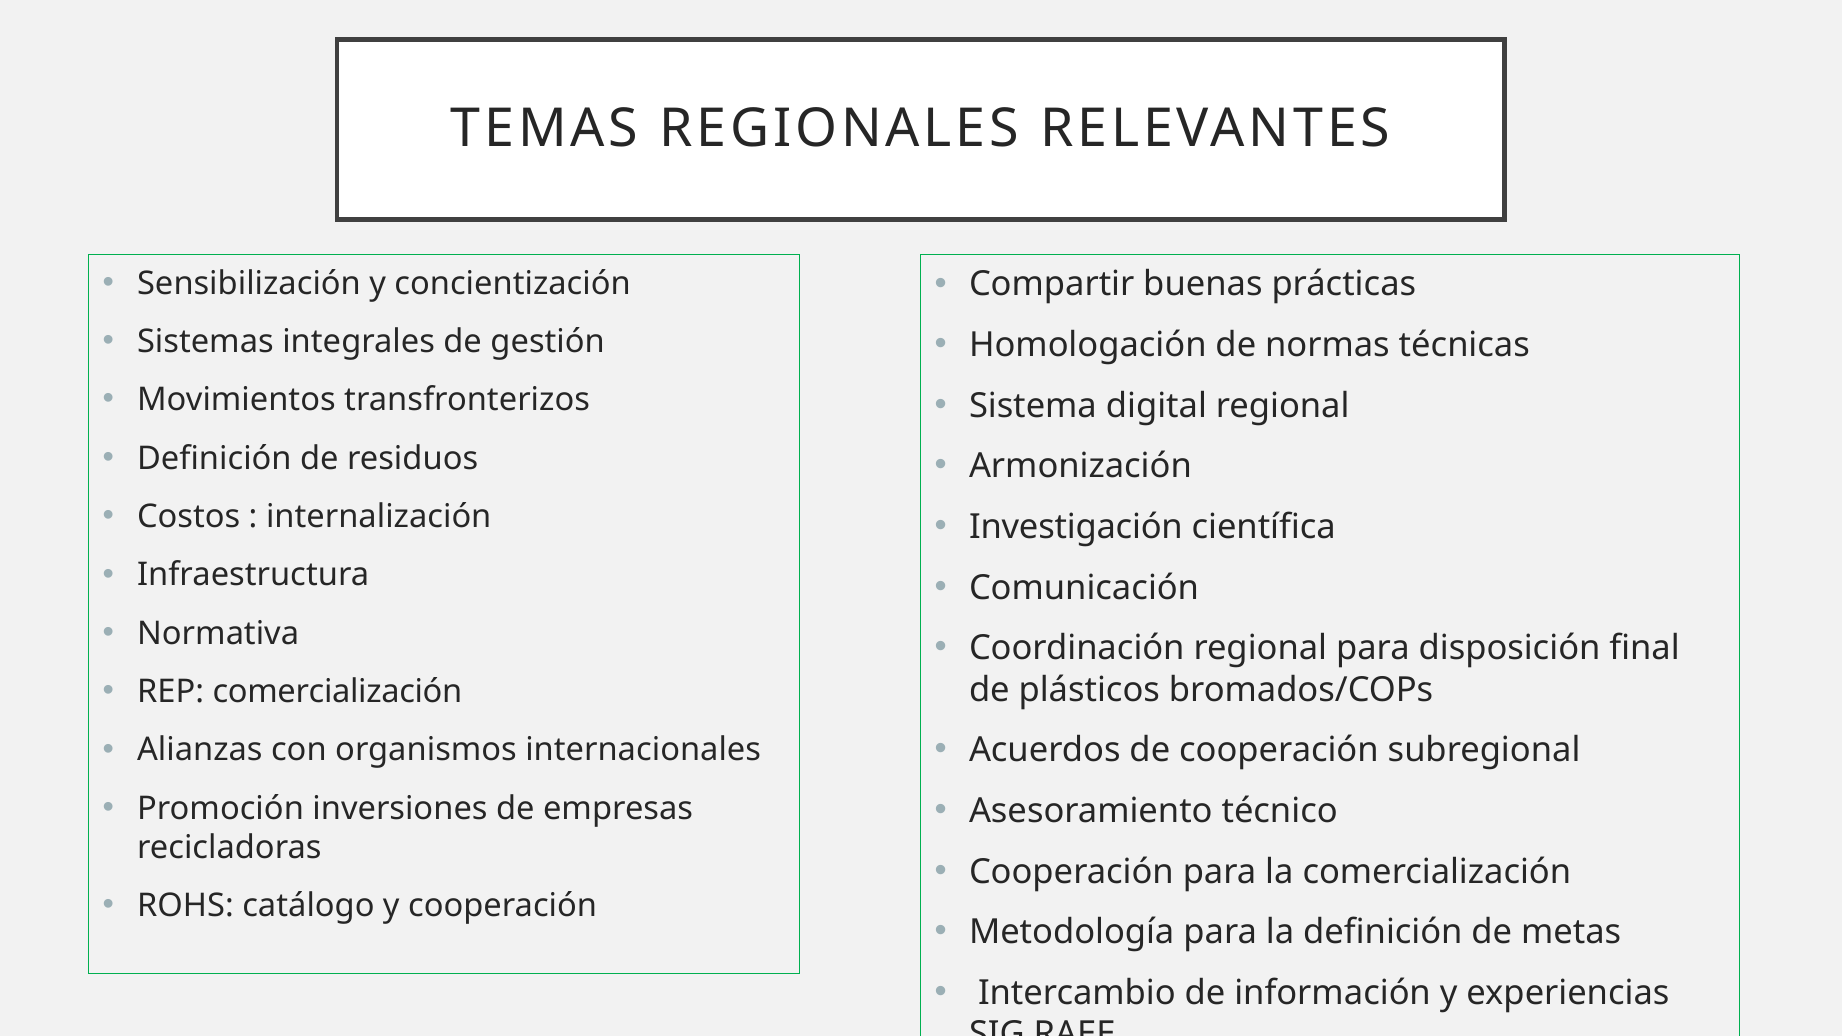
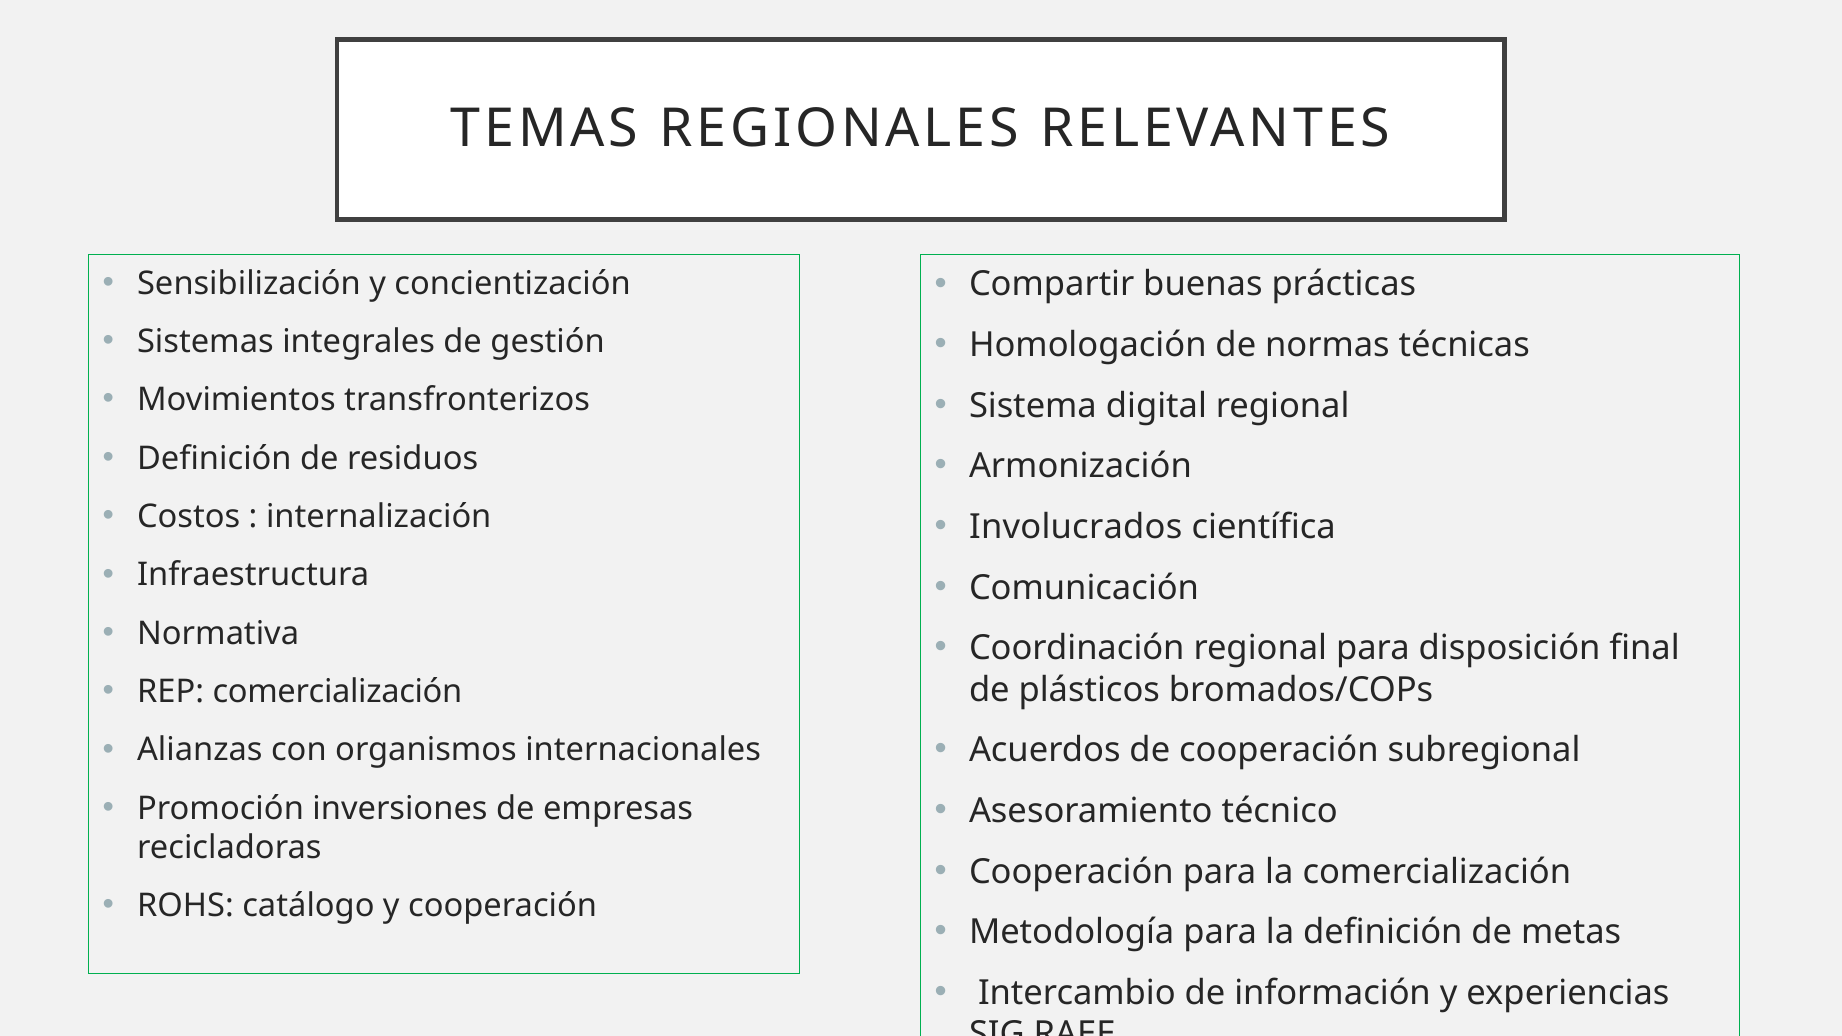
Investigación: Investigación -> Involucrados
